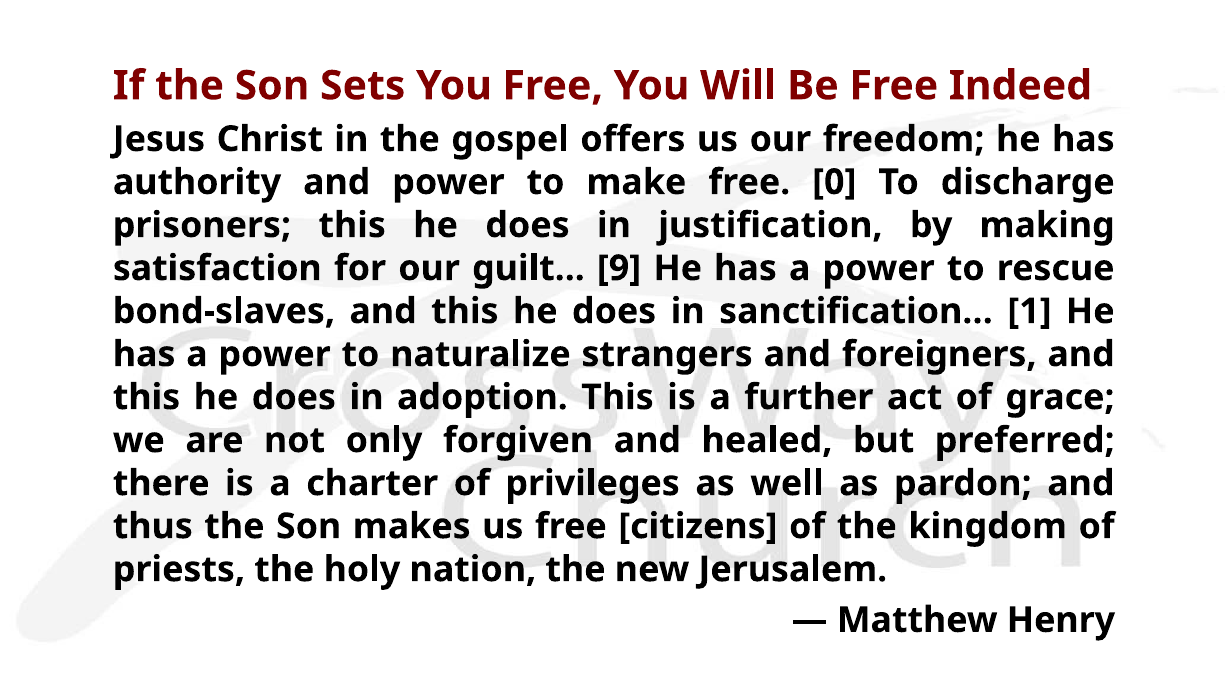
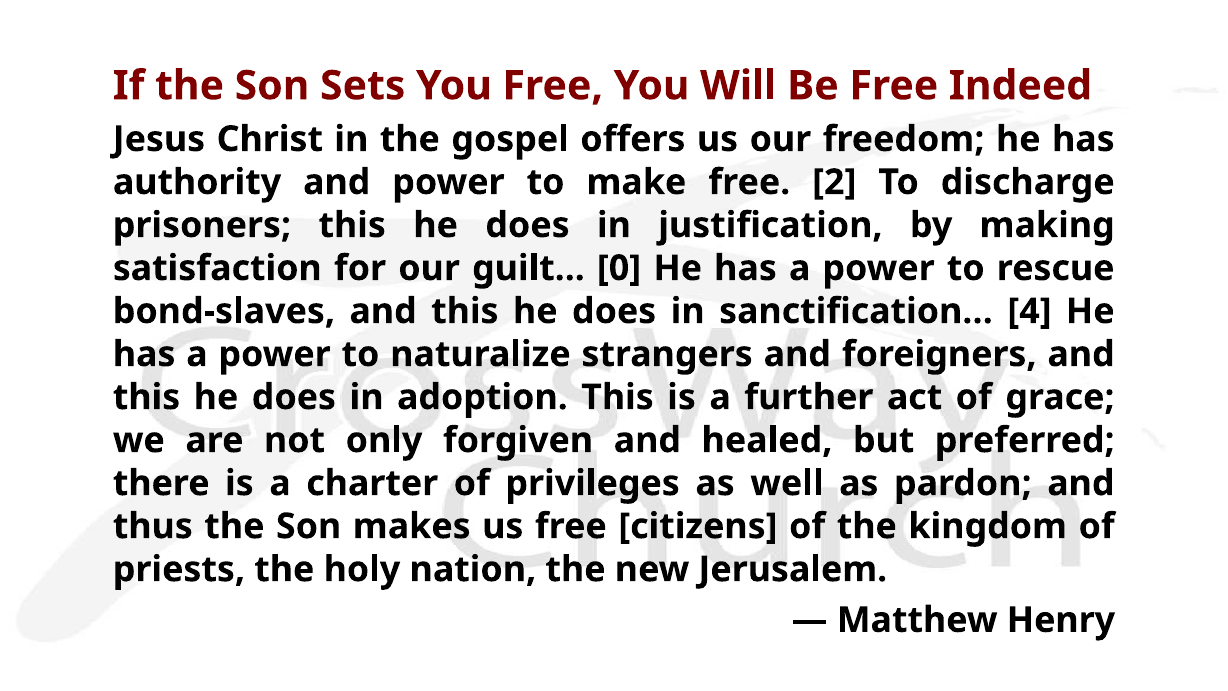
0: 0 -> 2
9: 9 -> 0
1: 1 -> 4
